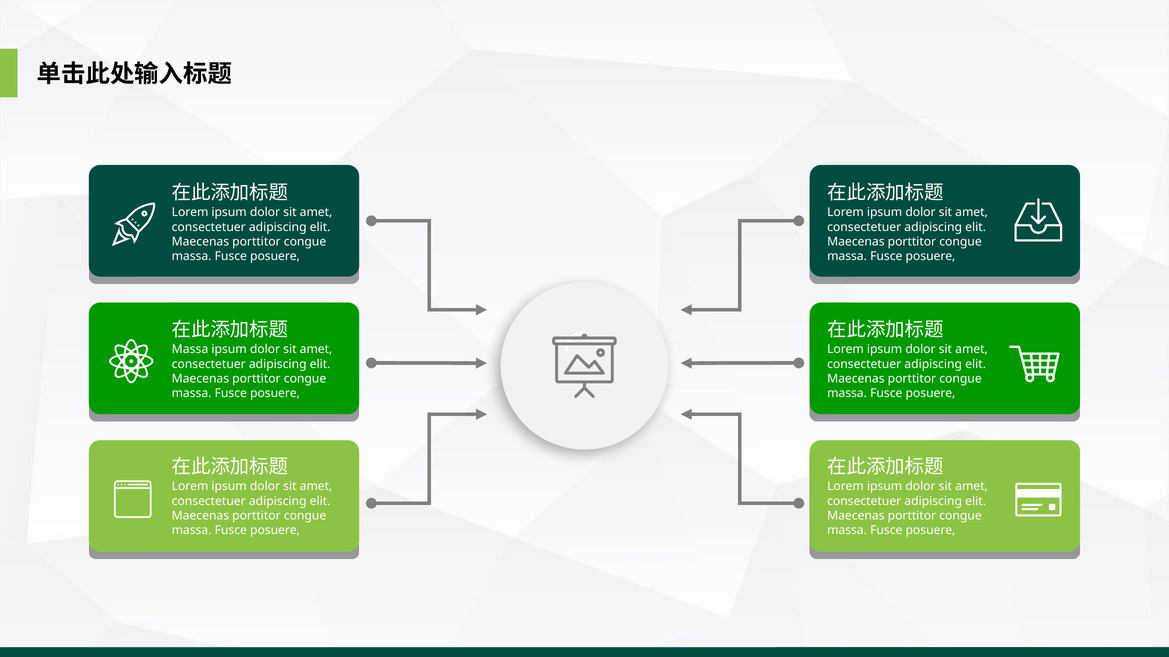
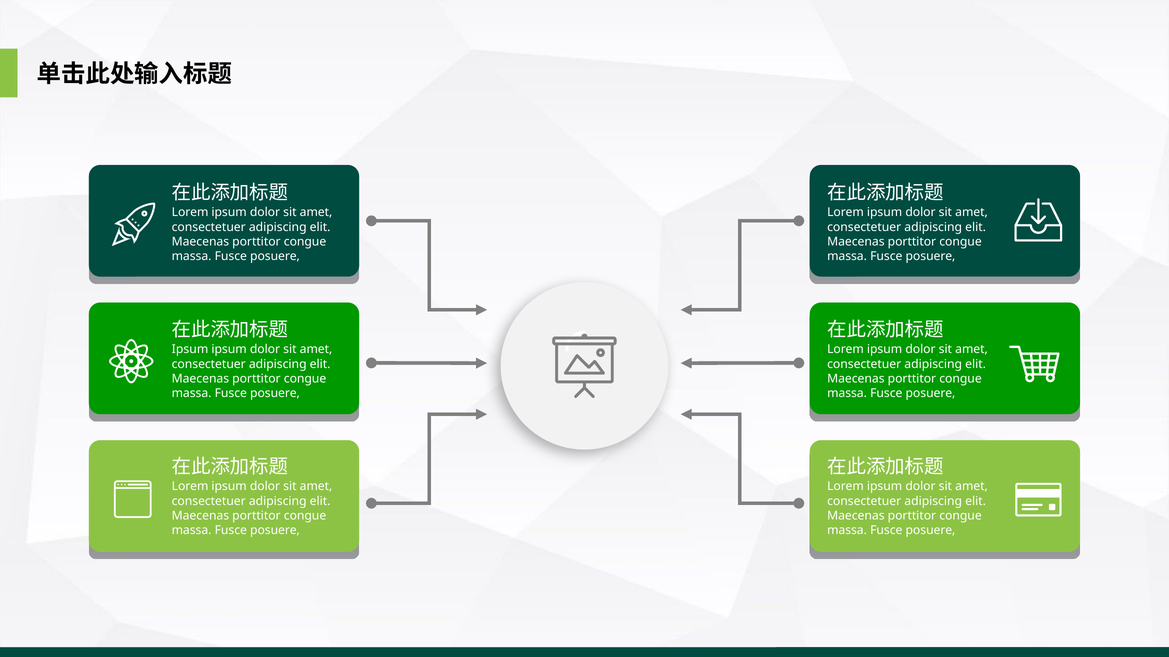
Massa at (190, 350): Massa -> Ipsum
